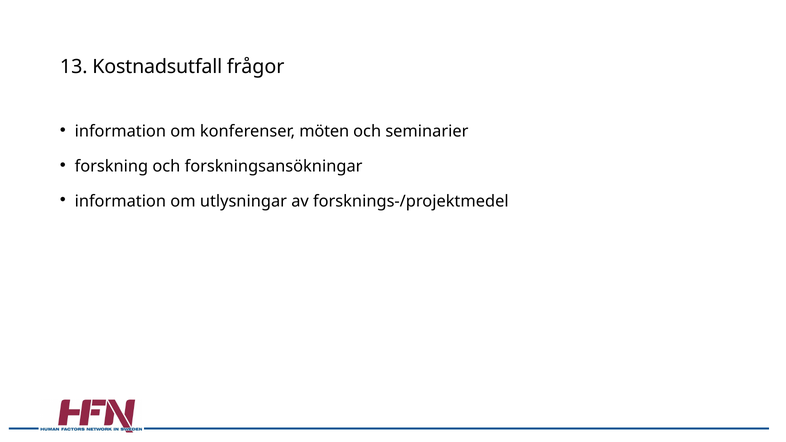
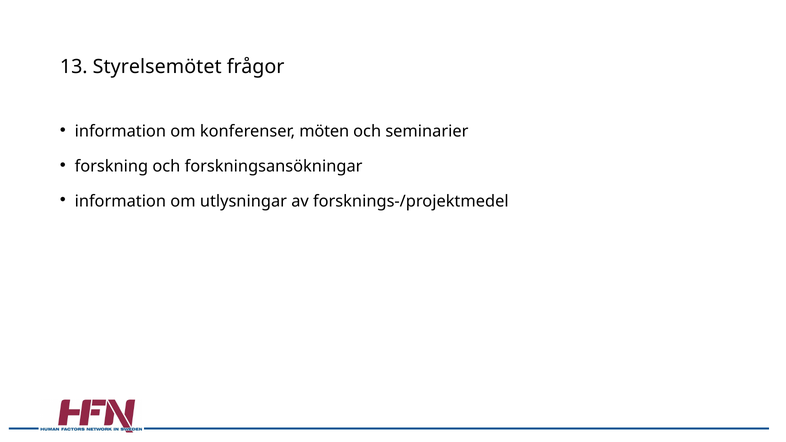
Kostnadsutfall: Kostnadsutfall -> Styrelsemötet
